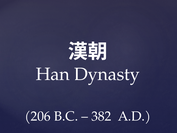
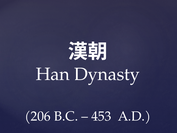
382: 382 -> 453
